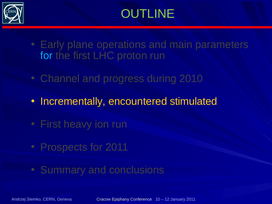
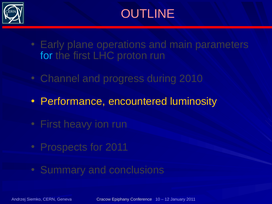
OUTLINE colour: light green -> pink
Incrementally: Incrementally -> Performance
stimulated: stimulated -> luminosity
